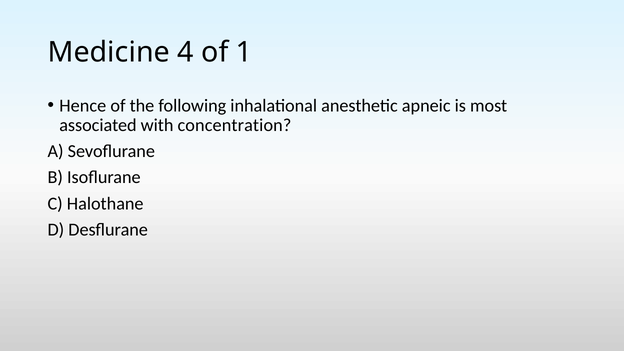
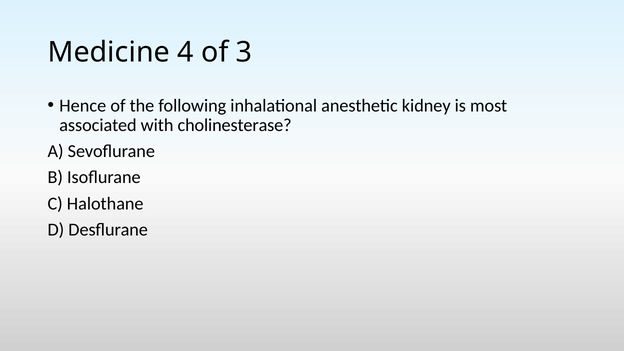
1: 1 -> 3
apneic: apneic -> kidney
concentration: concentration -> cholinesterase
